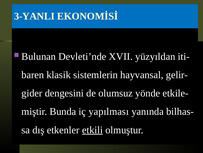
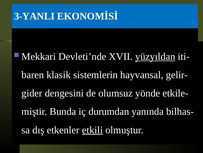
Bulunan: Bulunan -> Mekkari
yüzyıldan underline: none -> present
yapılması: yapılması -> durumdan
